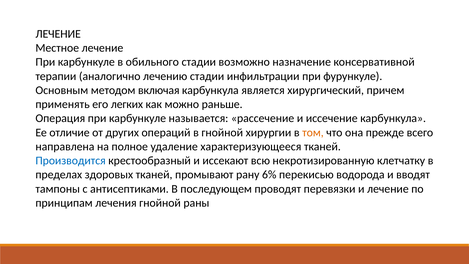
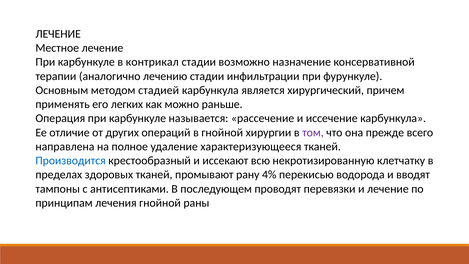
обильного: обильного -> контрикал
включая: включая -> стадией
том colour: orange -> purple
6%: 6% -> 4%
